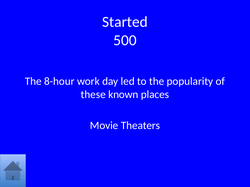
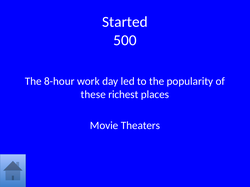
known: known -> richest
